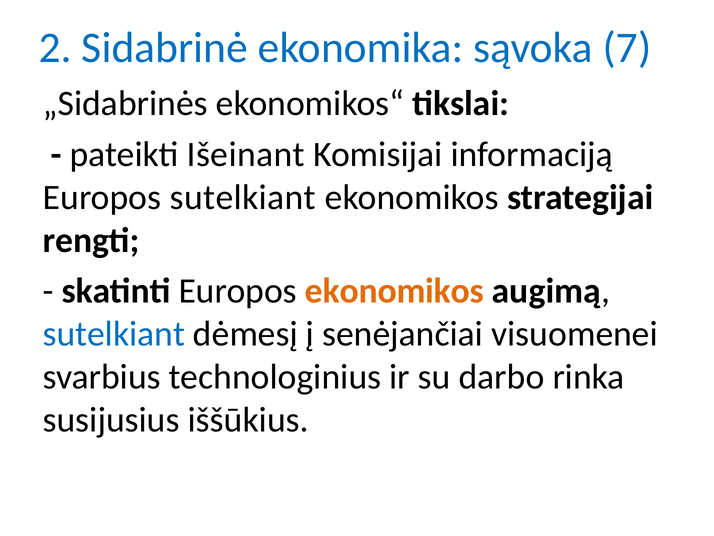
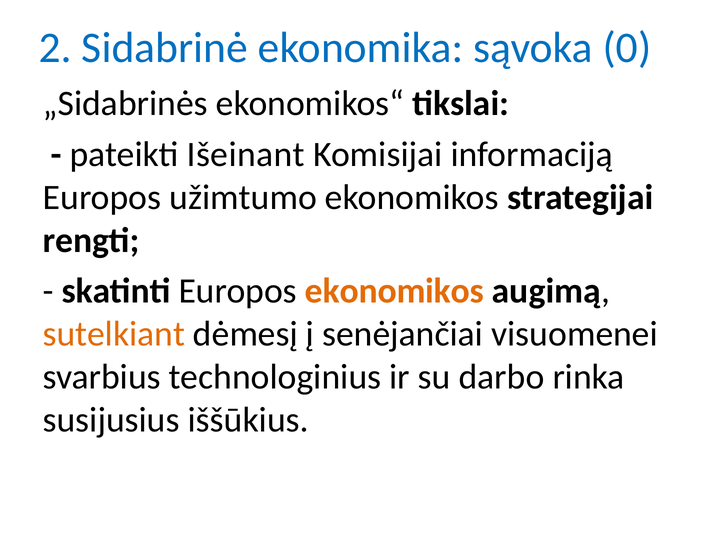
7: 7 -> 0
Europos sutelkiant: sutelkiant -> užimtumo
sutelkiant at (114, 334) colour: blue -> orange
